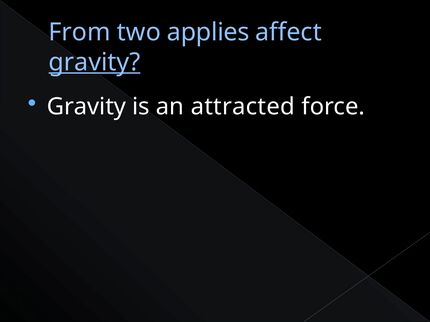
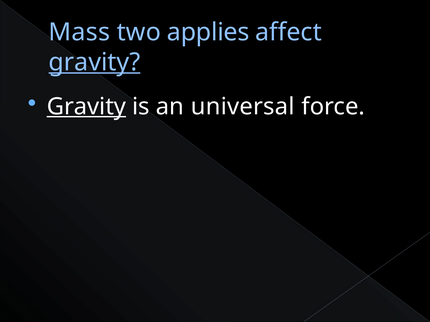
From: From -> Mass
Gravity at (86, 107) underline: none -> present
attracted: attracted -> universal
